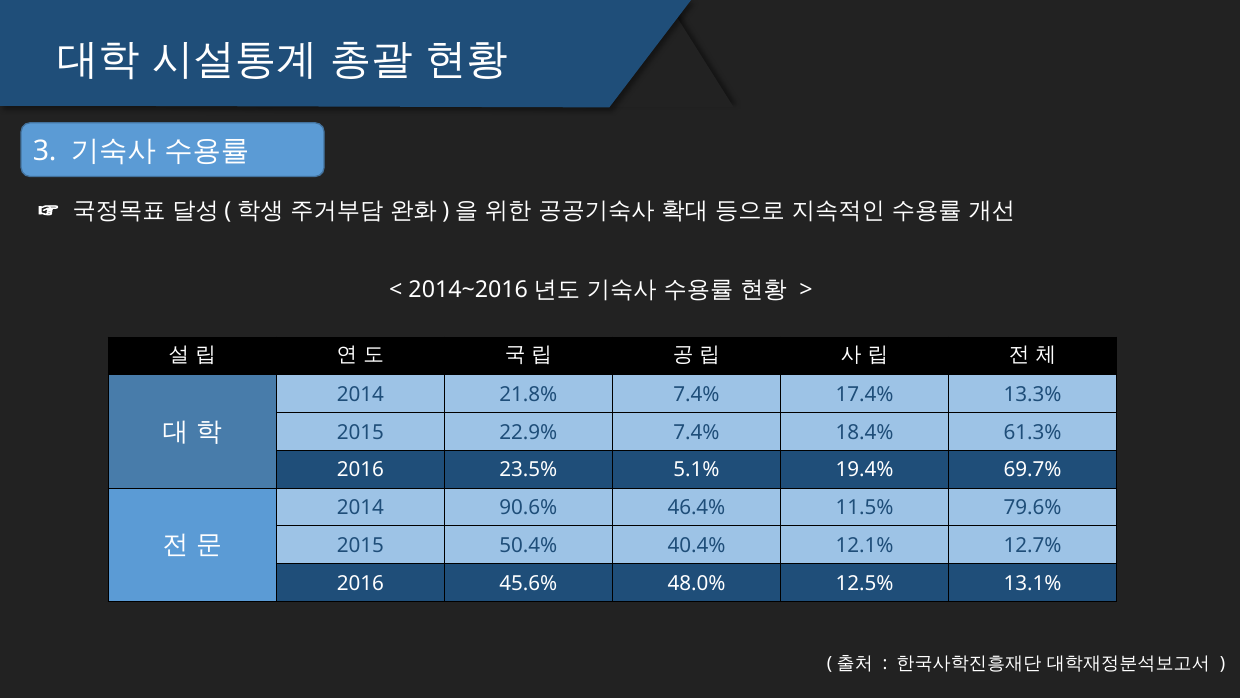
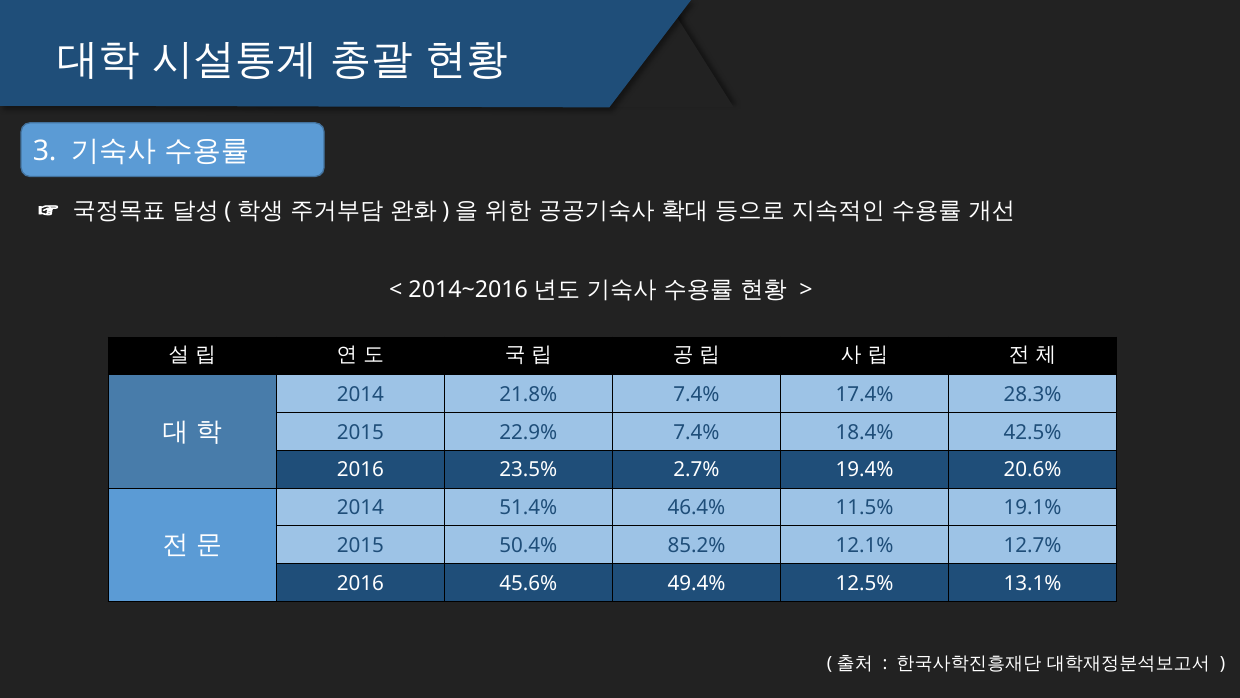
13.3%: 13.3% -> 28.3%
61.3%: 61.3% -> 42.5%
5.1%: 5.1% -> 2.7%
69.7%: 69.7% -> 20.6%
90.6%: 90.6% -> 51.4%
79.6%: 79.6% -> 19.1%
40.4%: 40.4% -> 85.2%
48.0%: 48.0% -> 49.4%
